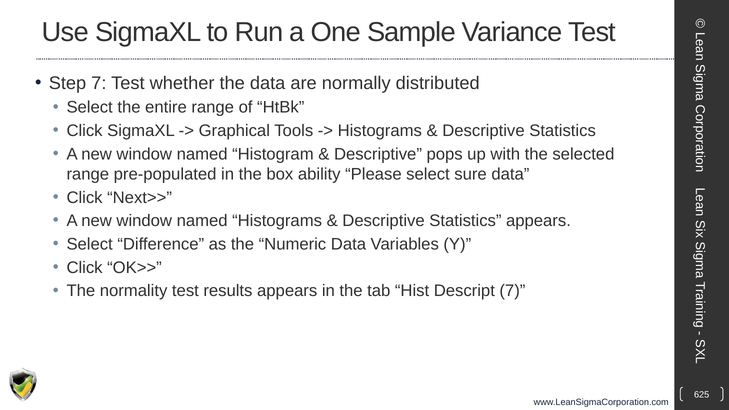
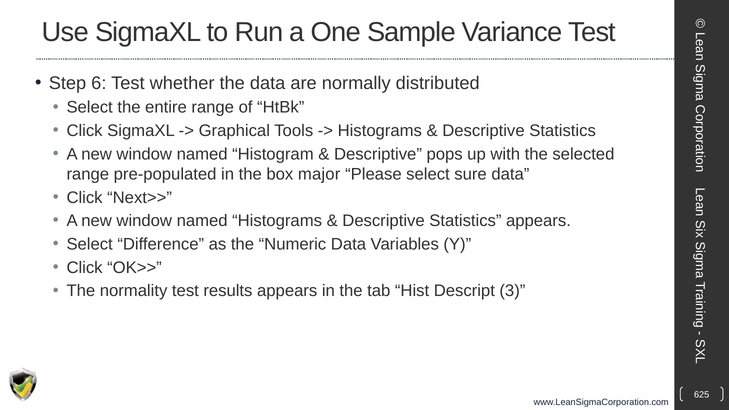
Step 7: 7 -> 6
ability: ability -> major
Descript 7: 7 -> 3
